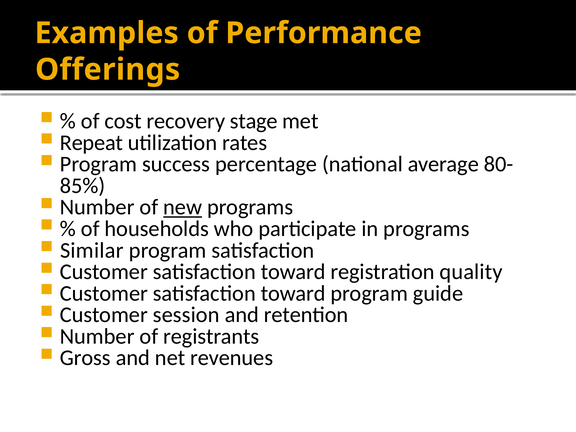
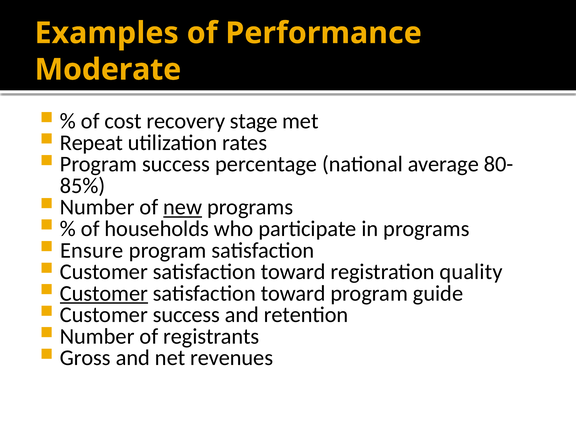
Offerings: Offerings -> Moderate
Similar: Similar -> Ensure
Customer at (104, 293) underline: none -> present
Customer session: session -> success
